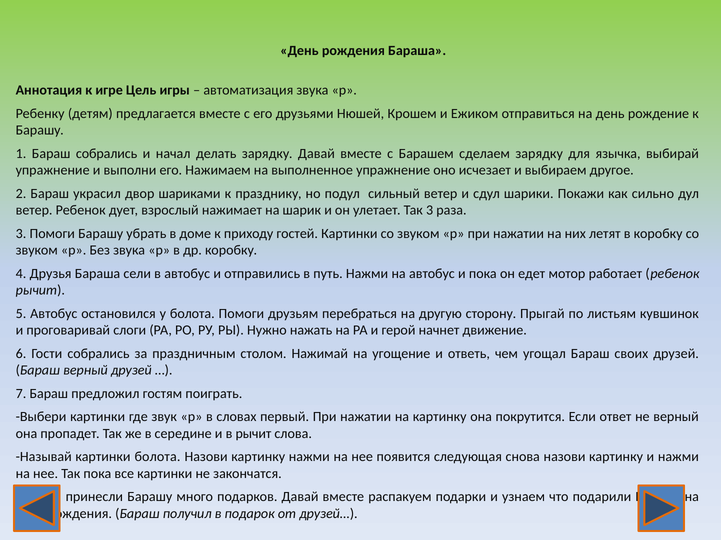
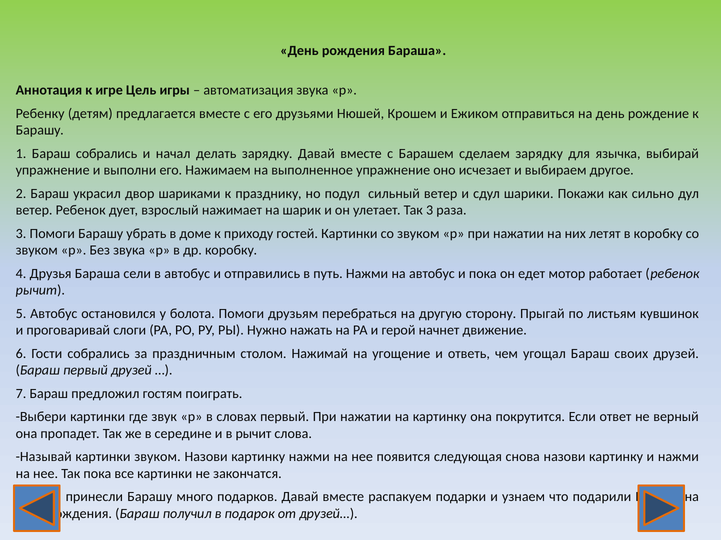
Бараш верный: верный -> первый
картинки болота: болота -> звуком
